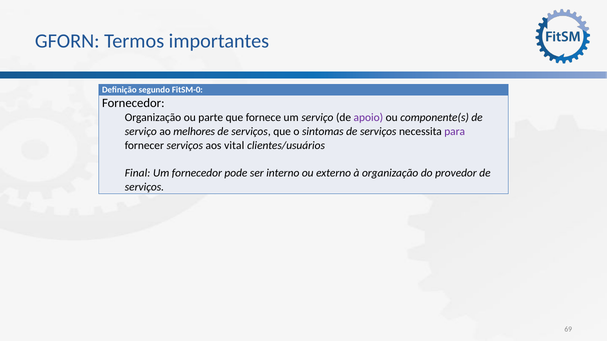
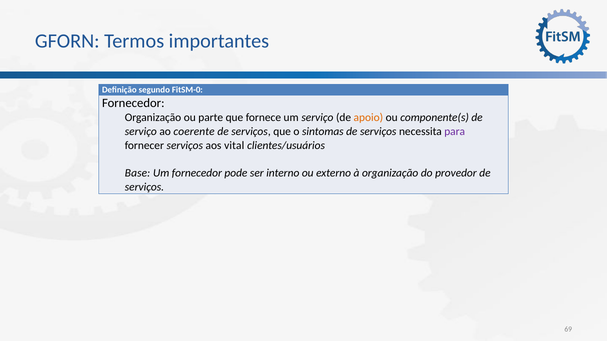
apoio colour: purple -> orange
melhores: melhores -> coerente
Final: Final -> Base
